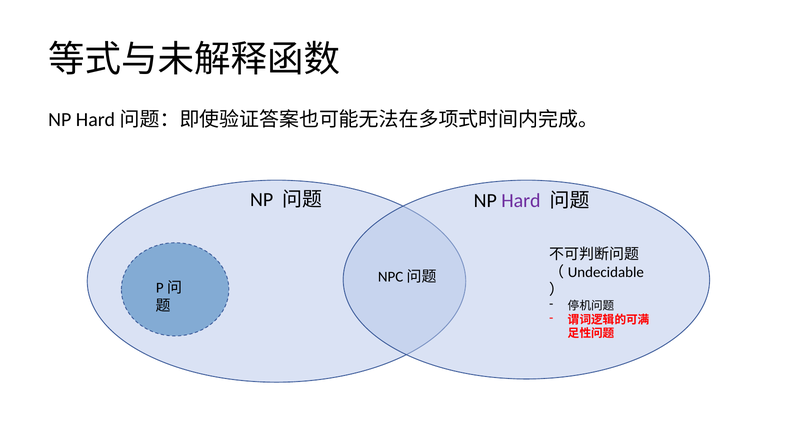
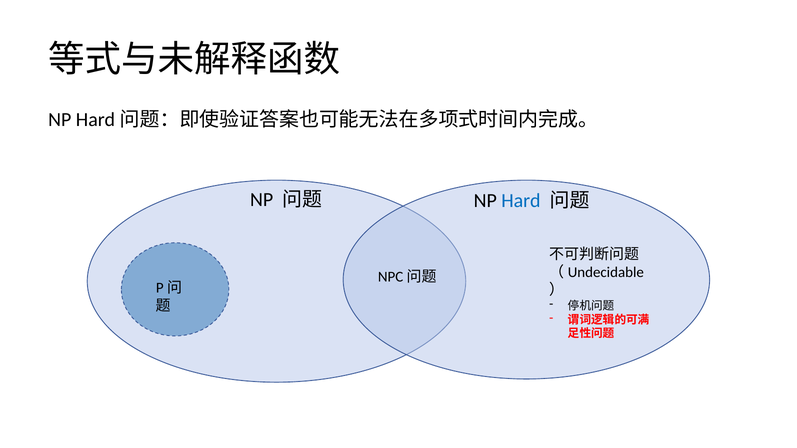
Hard colour: purple -> blue
